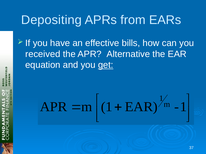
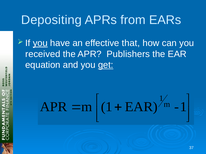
you at (40, 43) underline: none -> present
bills: bills -> that
Alternative: Alternative -> Publishers
